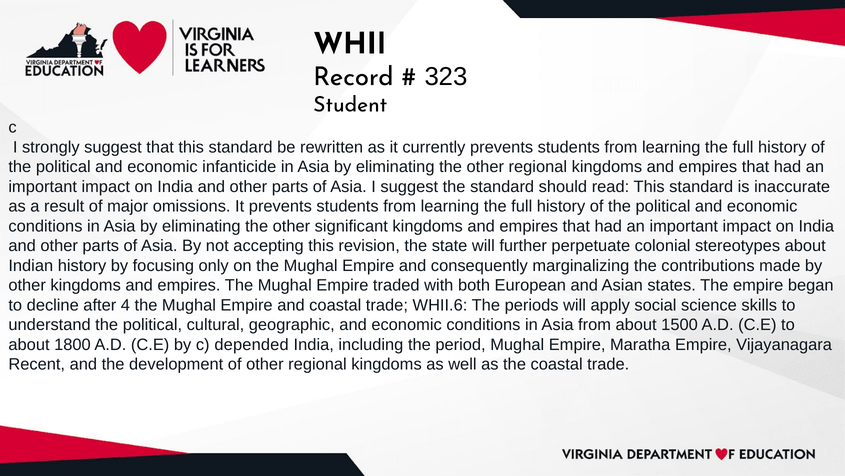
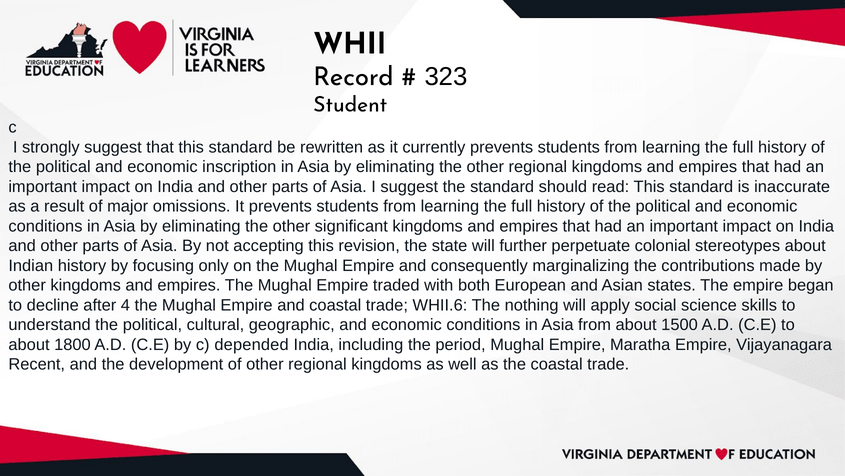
infanticide: infanticide -> inscription
periods: periods -> nothing
